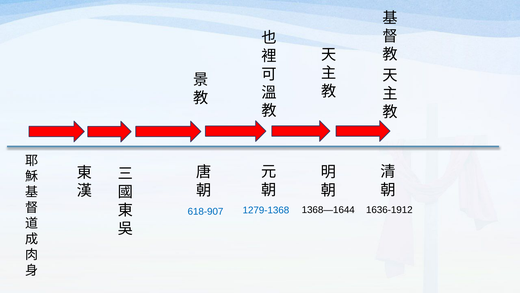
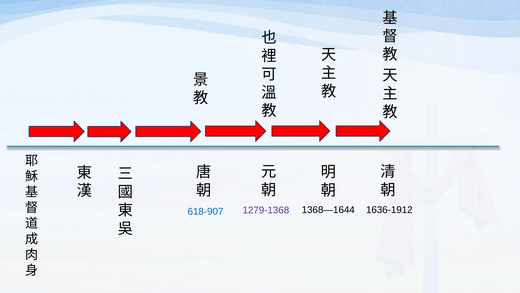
1279-1368 colour: blue -> purple
